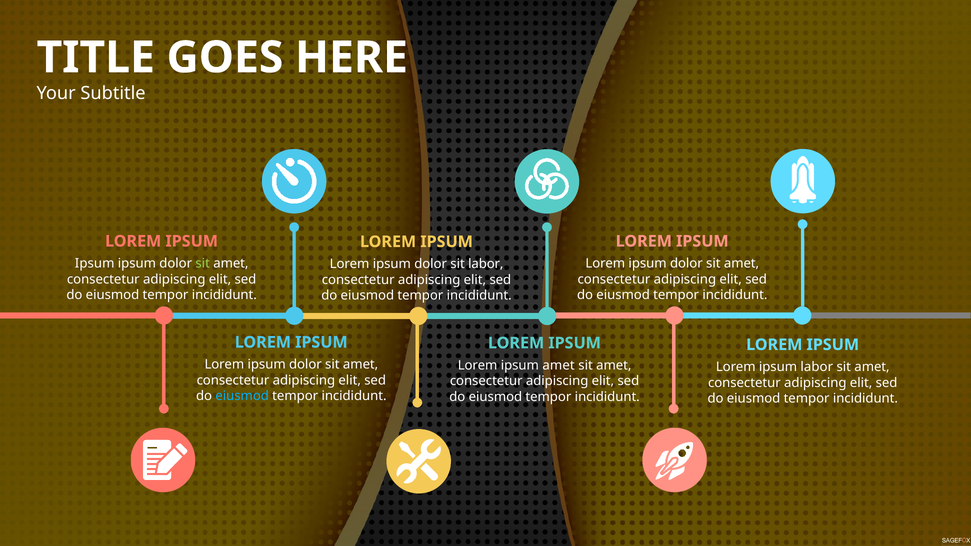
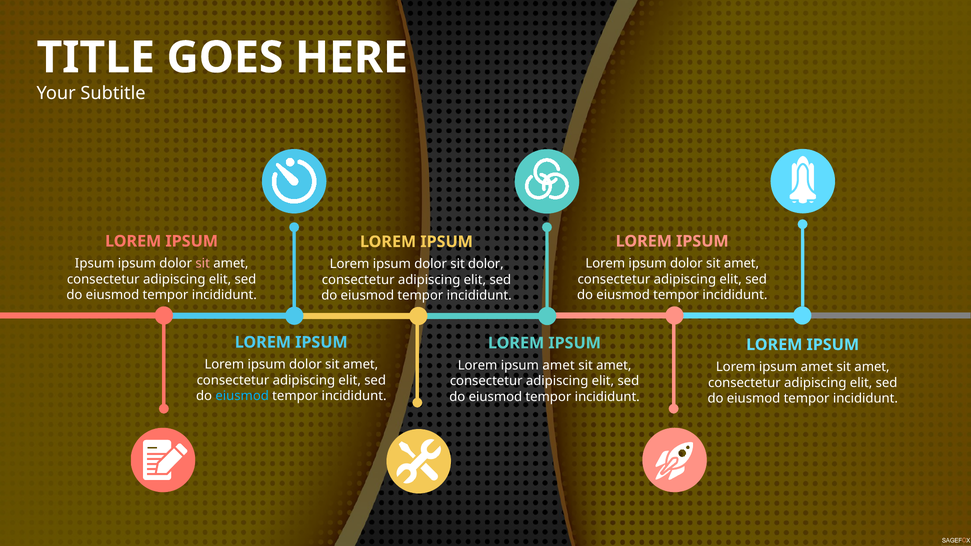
sit at (203, 264) colour: light green -> pink
sit labor: labor -> dolor
labor at (817, 367): labor -> amet
